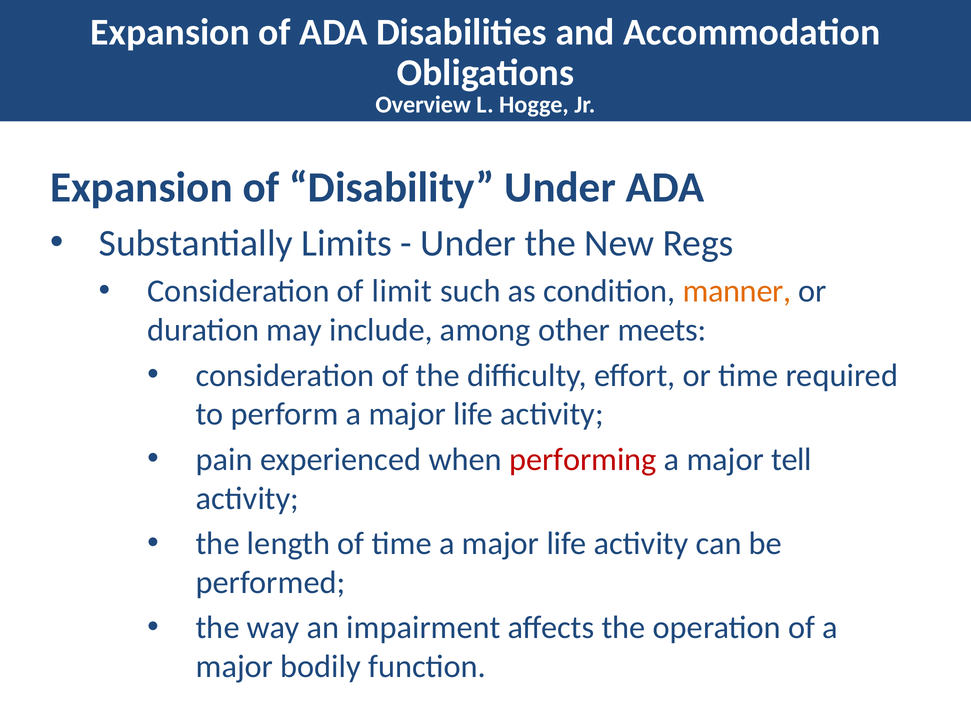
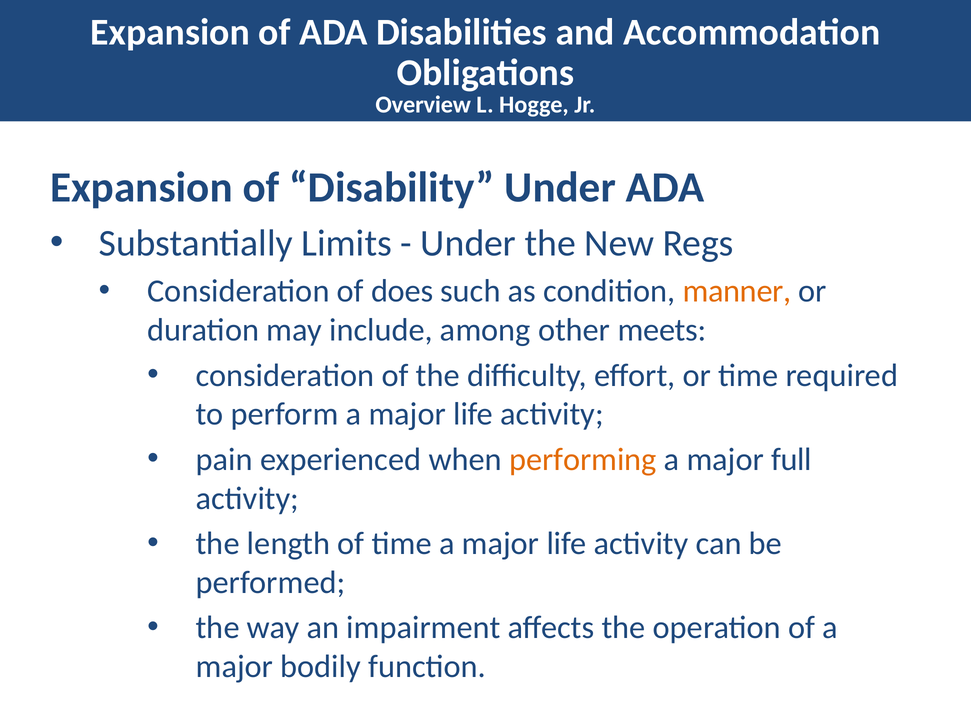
limit: limit -> does
performing colour: red -> orange
tell: tell -> full
